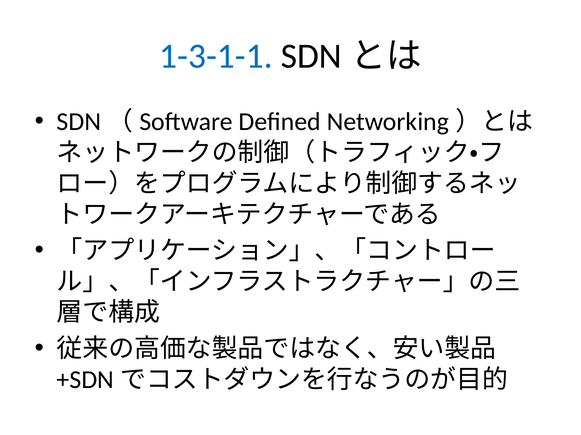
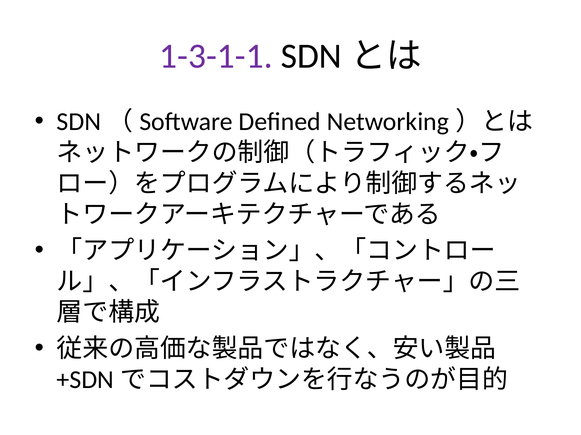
1-3-1-1 colour: blue -> purple
